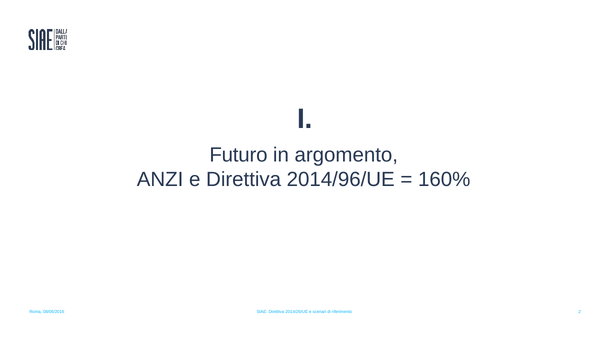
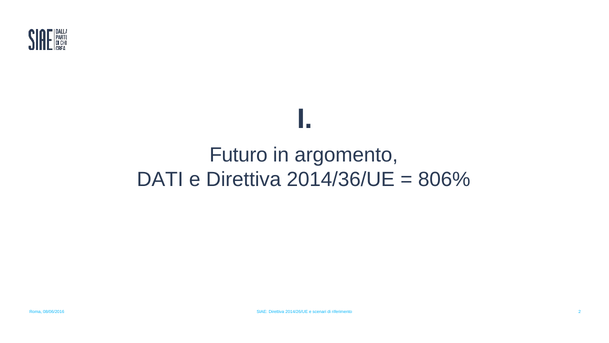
ANZI: ANZI -> DATI
2014/96/UE: 2014/96/UE -> 2014/36/UE
160%: 160% -> 806%
